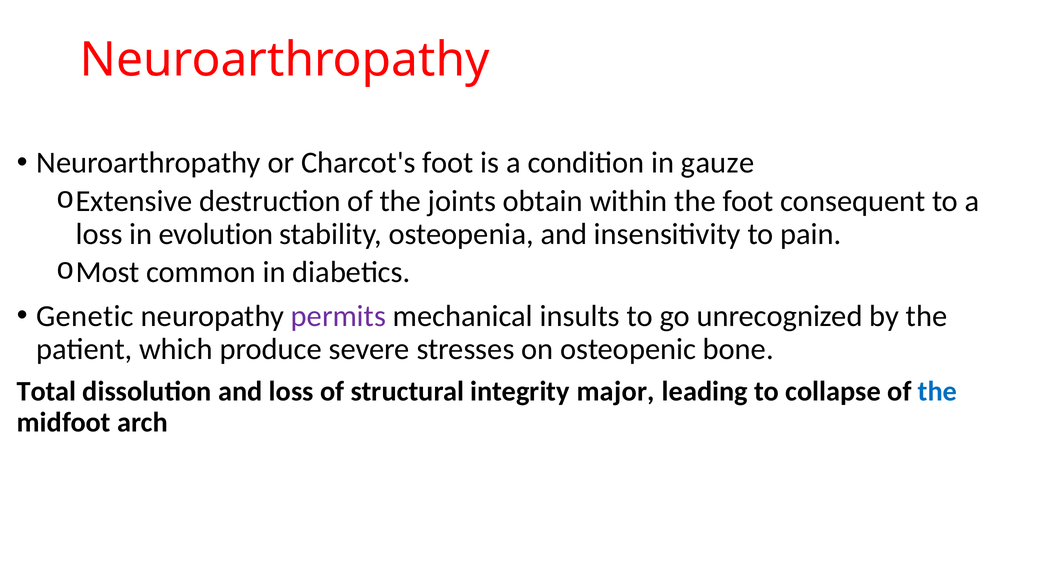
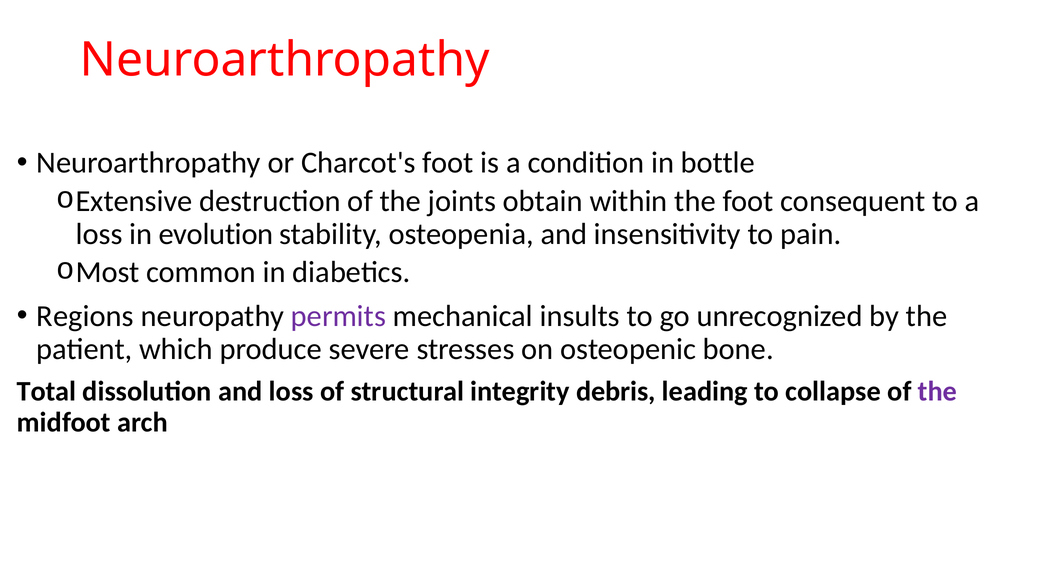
gauze: gauze -> bottle
Genetic: Genetic -> Regions
major: major -> debris
the at (938, 392) colour: blue -> purple
